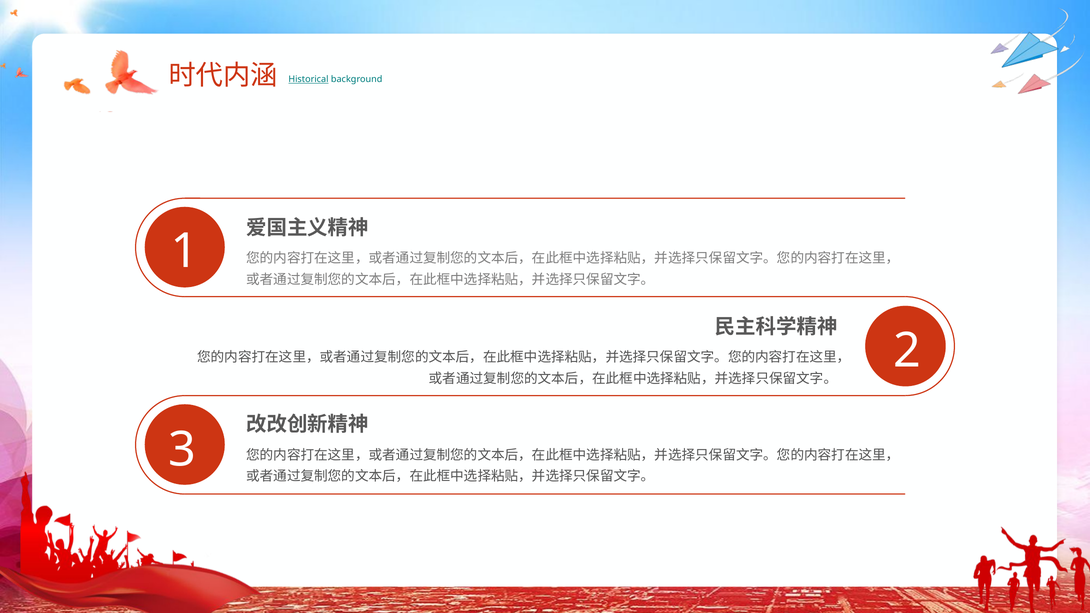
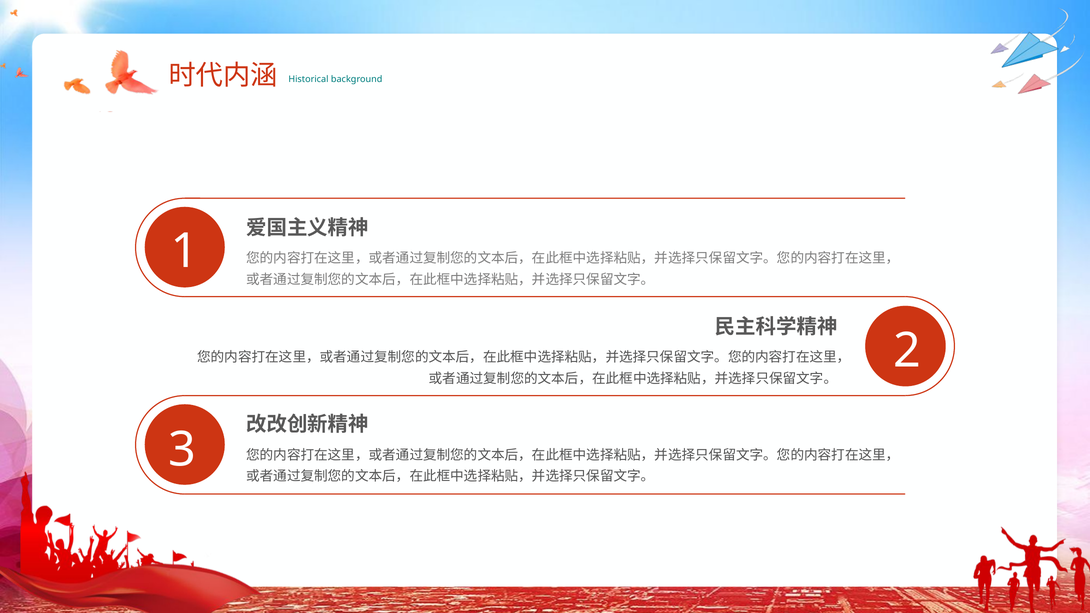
Historical underline: present -> none
